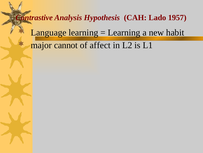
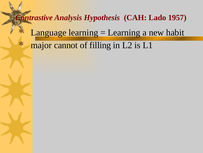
affect: affect -> filling
